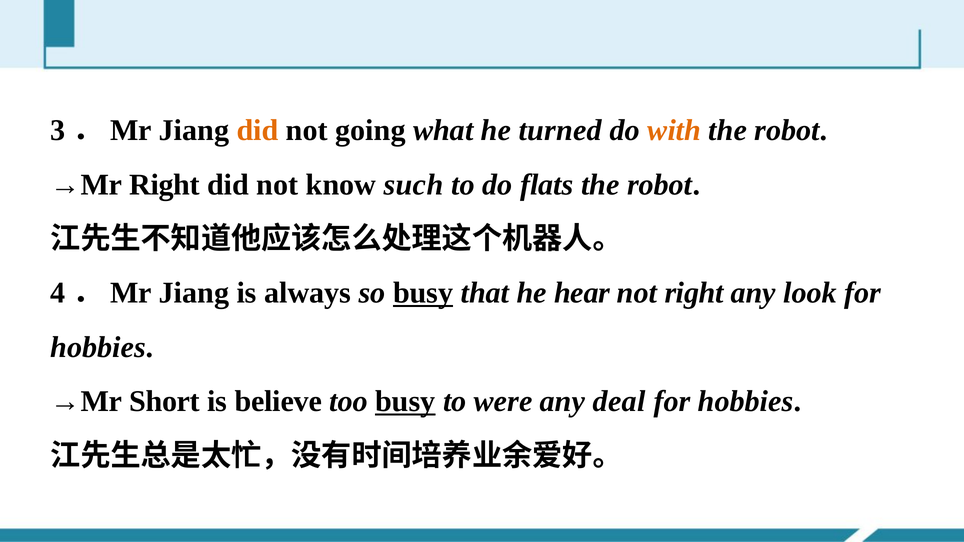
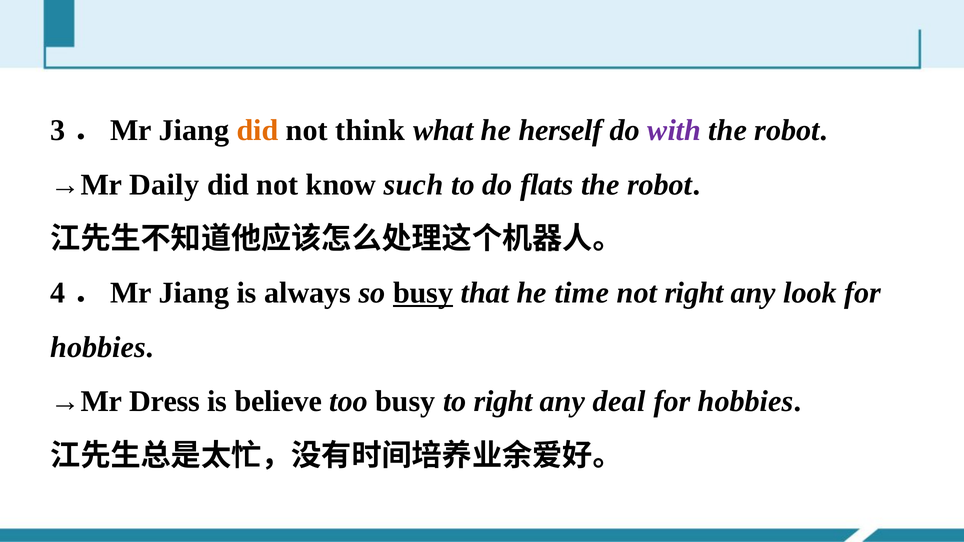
going: going -> think
turned: turned -> herself
with colour: orange -> purple
→Mr Right: Right -> Daily
hear: hear -> time
Short: Short -> Dress
busy at (405, 402) underline: present -> none
to were: were -> right
